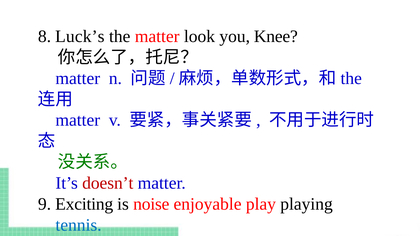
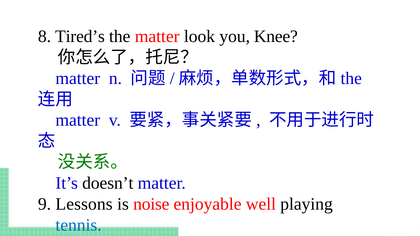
Luck’s: Luck’s -> Tired’s
doesn’t colour: red -> black
Exciting: Exciting -> Lessons
play: play -> well
